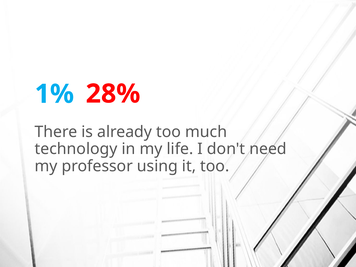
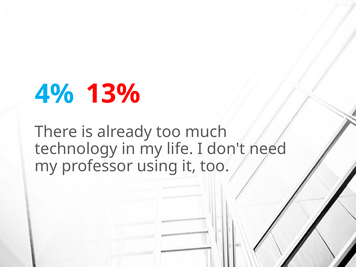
28%: 28% -> 13%
1%: 1% -> 4%
